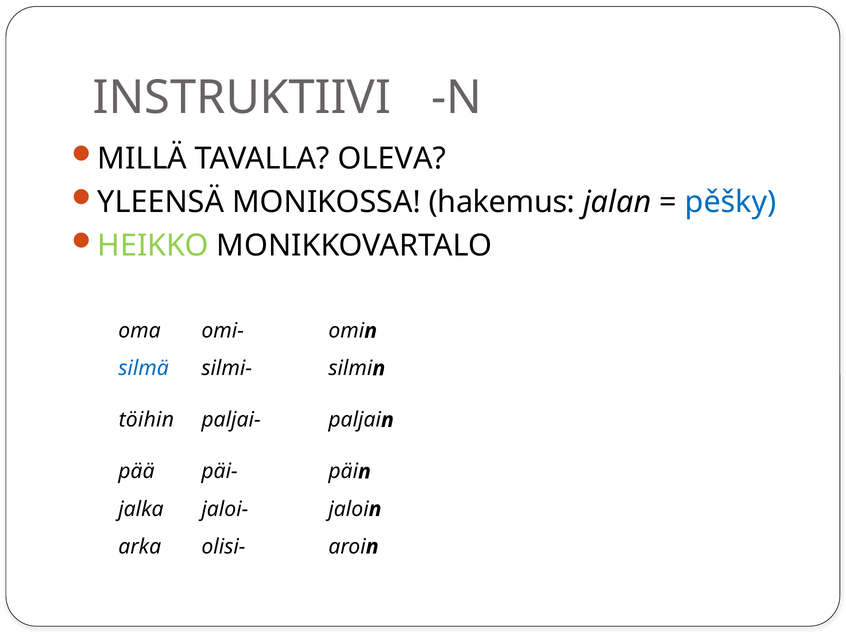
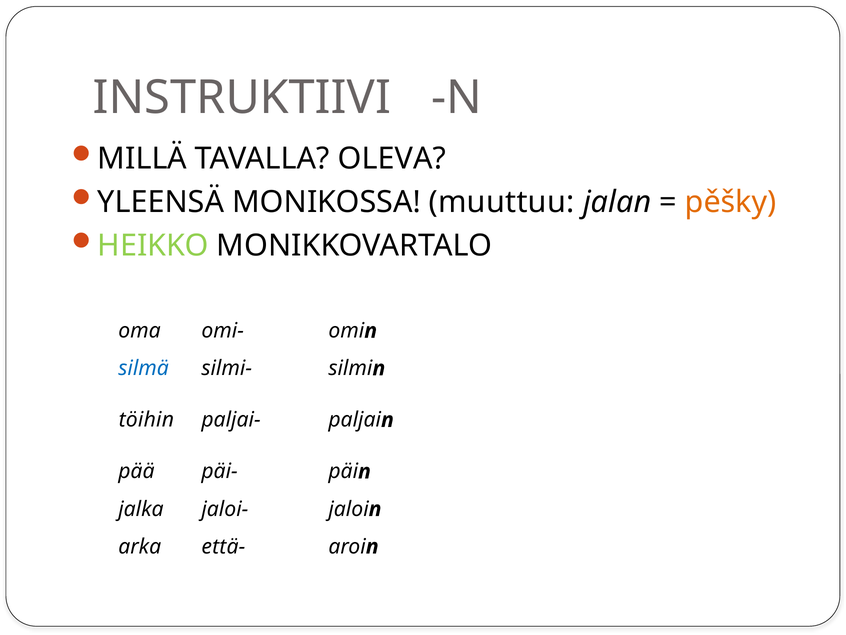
hakemus: hakemus -> muuttuu
pěšky colour: blue -> orange
olisi-: olisi- -> että-
